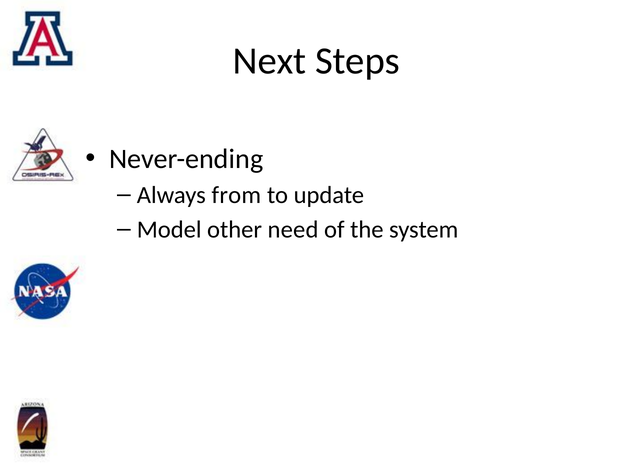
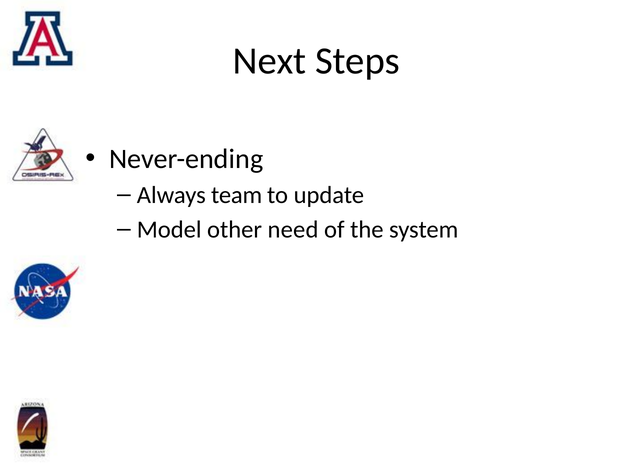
from: from -> team
